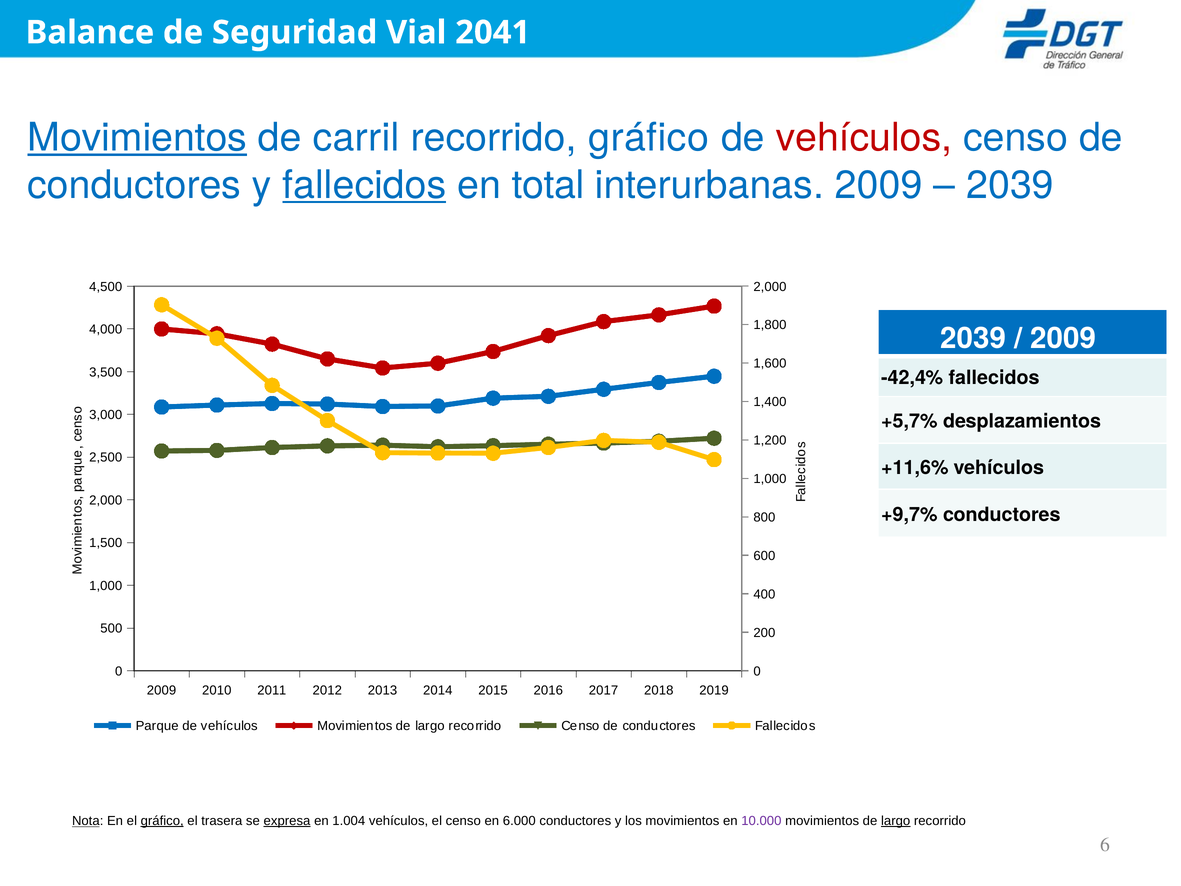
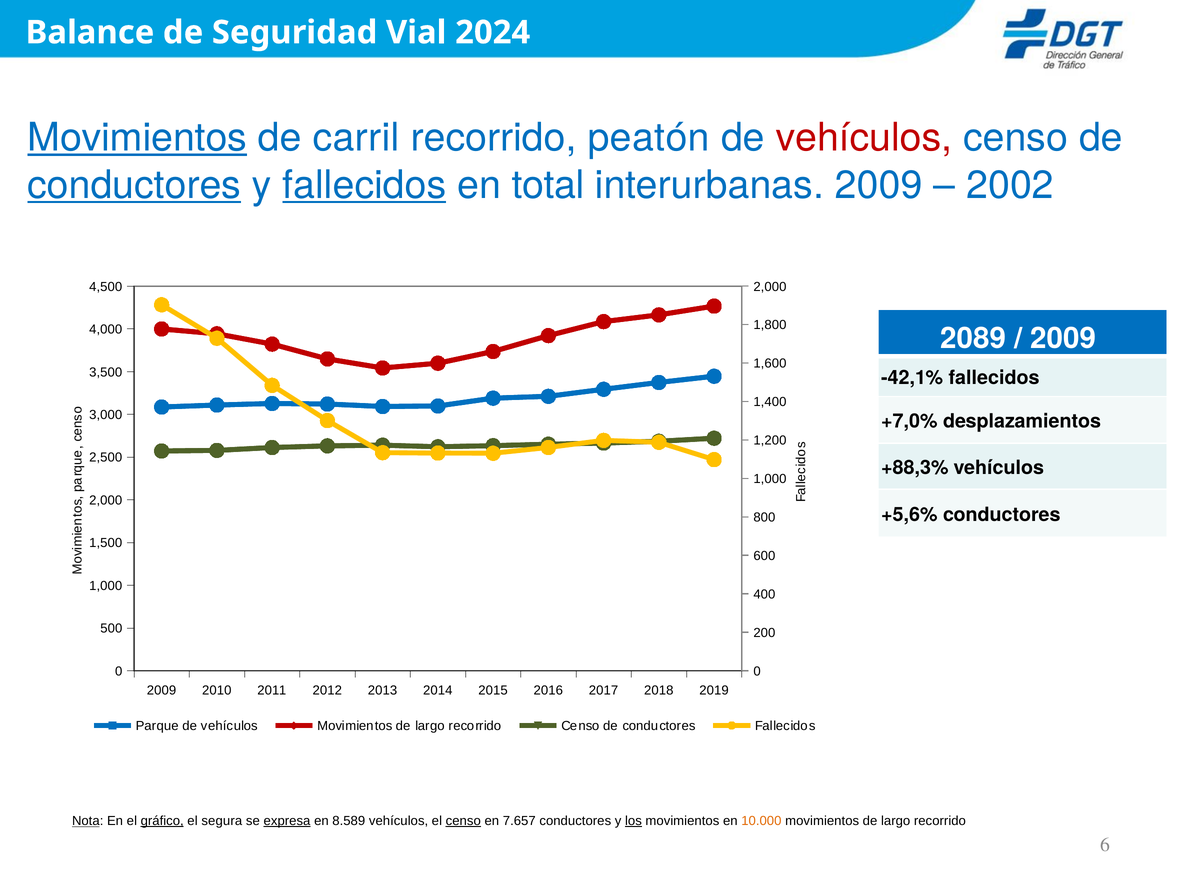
2041: 2041 -> 2024
recorrido gráfico: gráfico -> peatón
conductores at (134, 185) underline: none -> present
2039 at (1010, 185): 2039 -> 2002
2039 at (973, 338): 2039 -> 2089
-42,4%: -42,4% -> -42,1%
+5,7%: +5,7% -> +7,0%
+11,6%: +11,6% -> +88,3%
+9,7%: +9,7% -> +5,6%
trasera: trasera -> segura
1.004: 1.004 -> 8.589
censo at (463, 821) underline: none -> present
6.000: 6.000 -> 7.657
los underline: none -> present
10.000 colour: purple -> orange
largo at (896, 821) underline: present -> none
